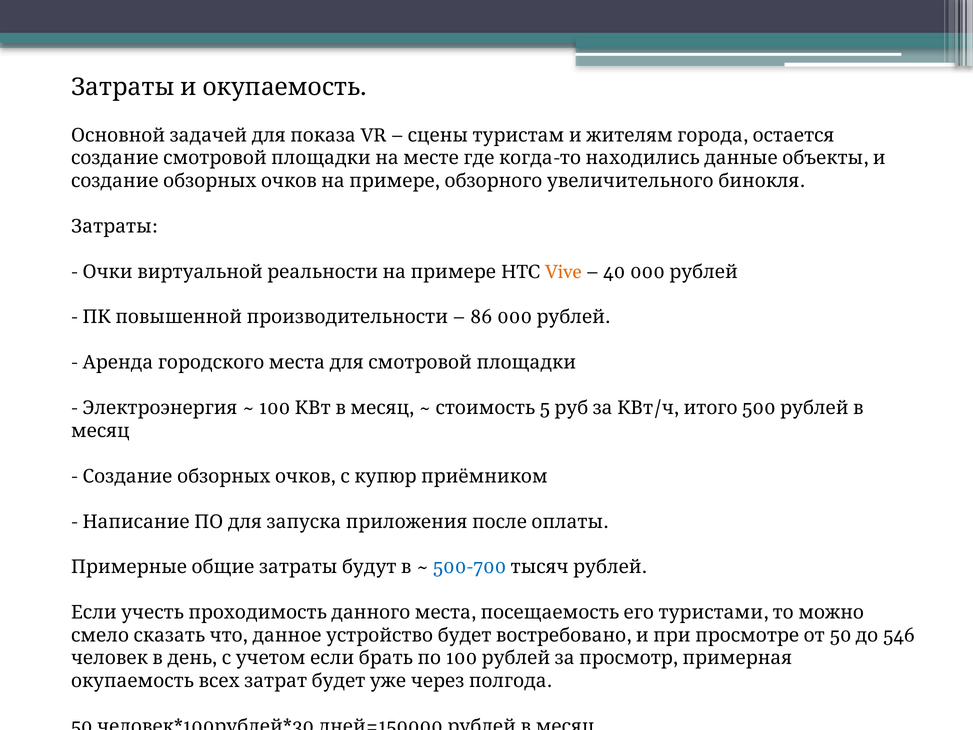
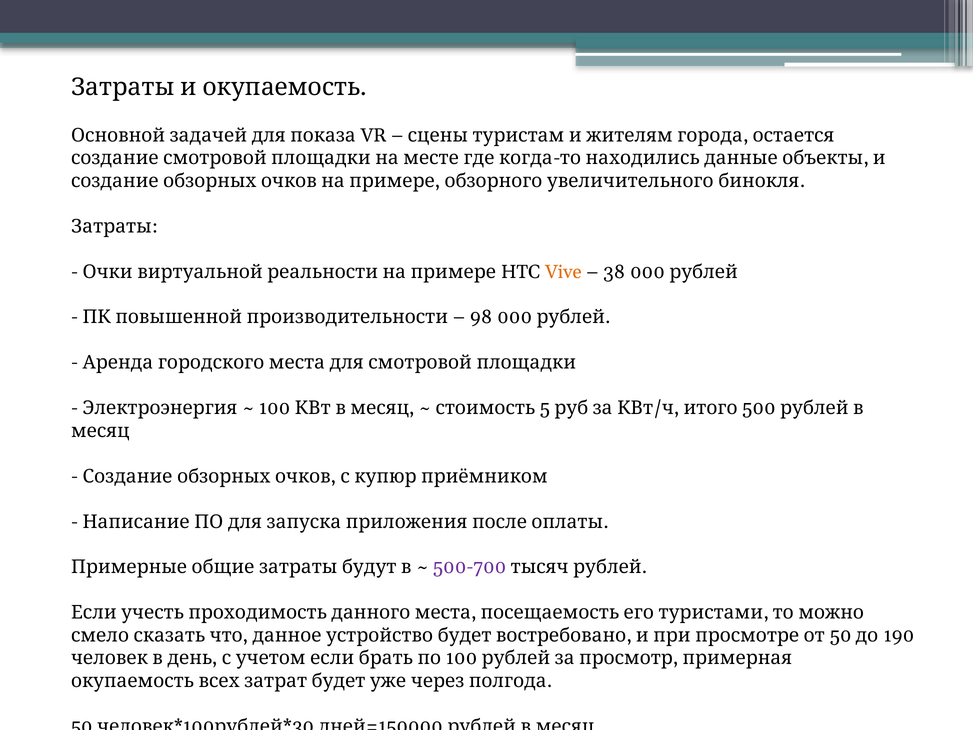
40: 40 -> 38
86: 86 -> 98
500-700 colour: blue -> purple
546: 546 -> 190
